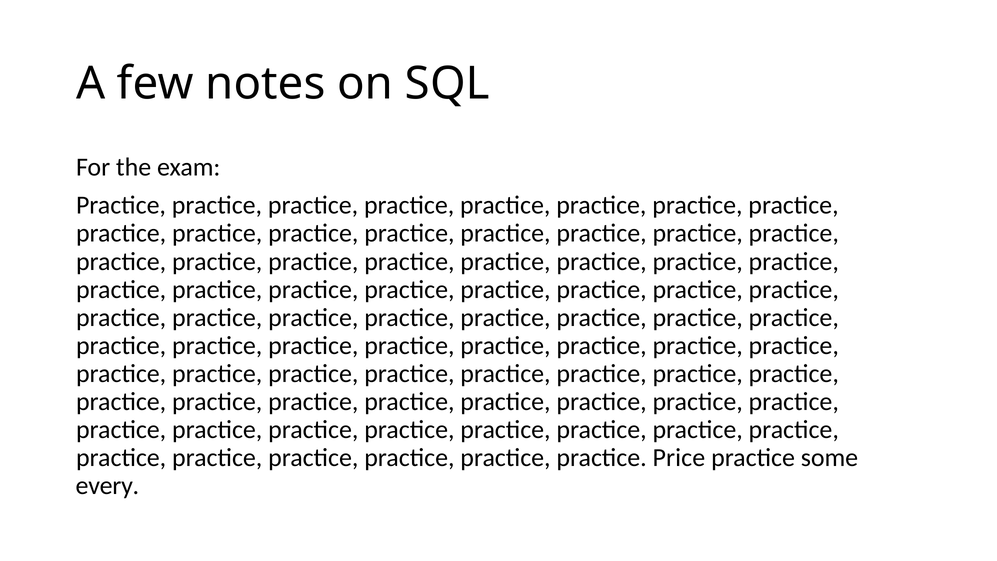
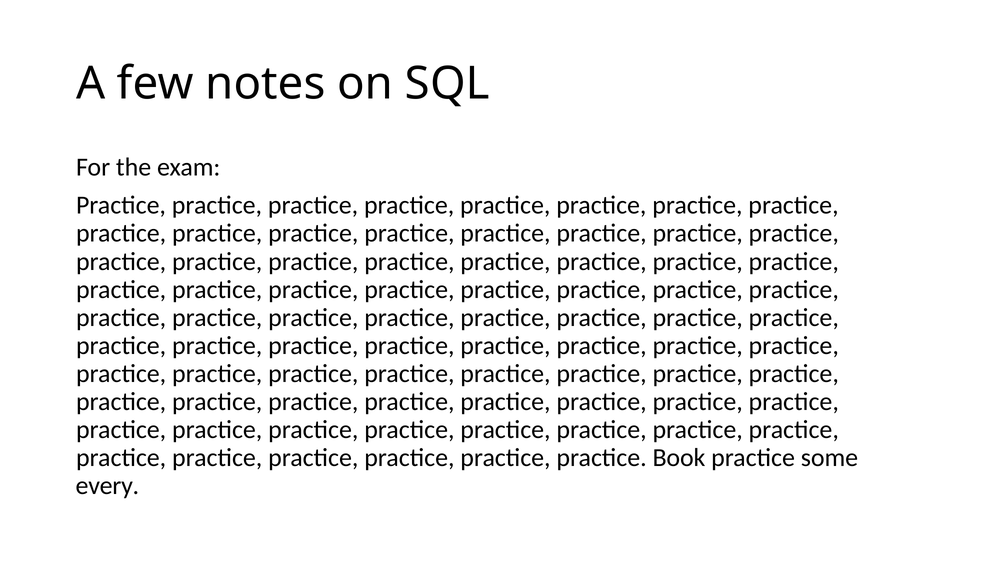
Price: Price -> Book
